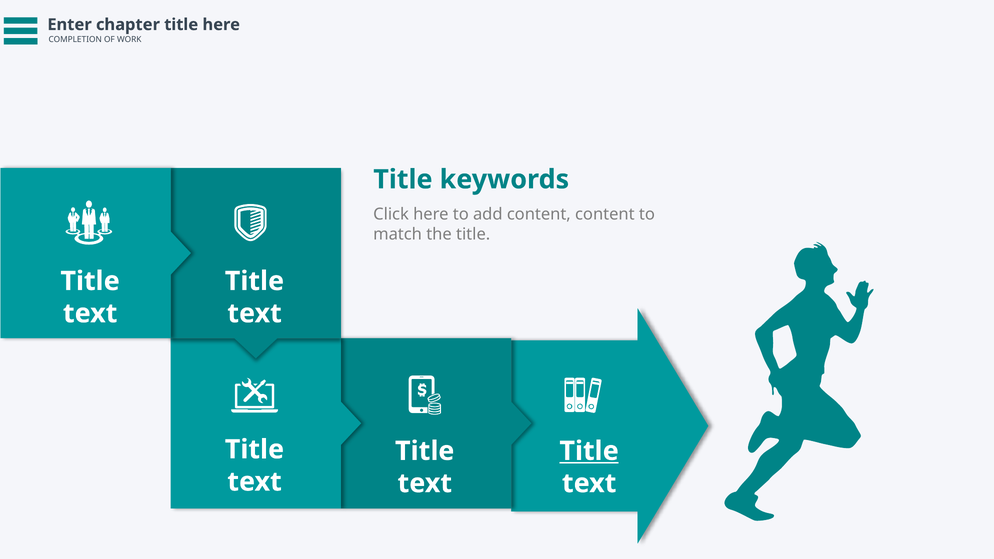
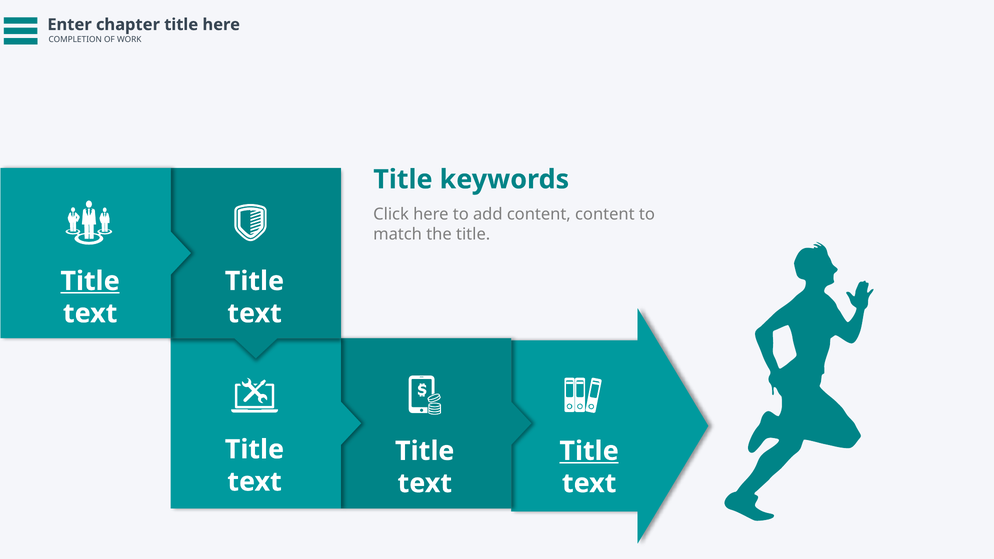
Title at (90, 281) underline: none -> present
